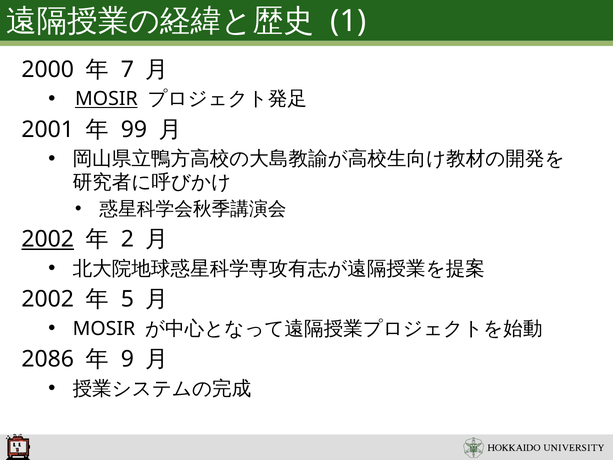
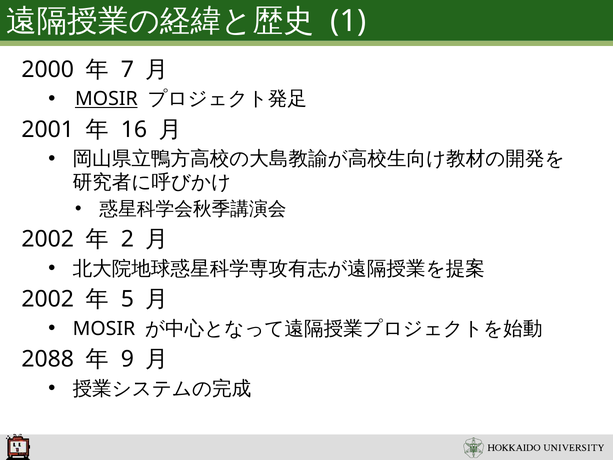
99: 99 -> 16
2002 at (48, 239) underline: present -> none
2086: 2086 -> 2088
